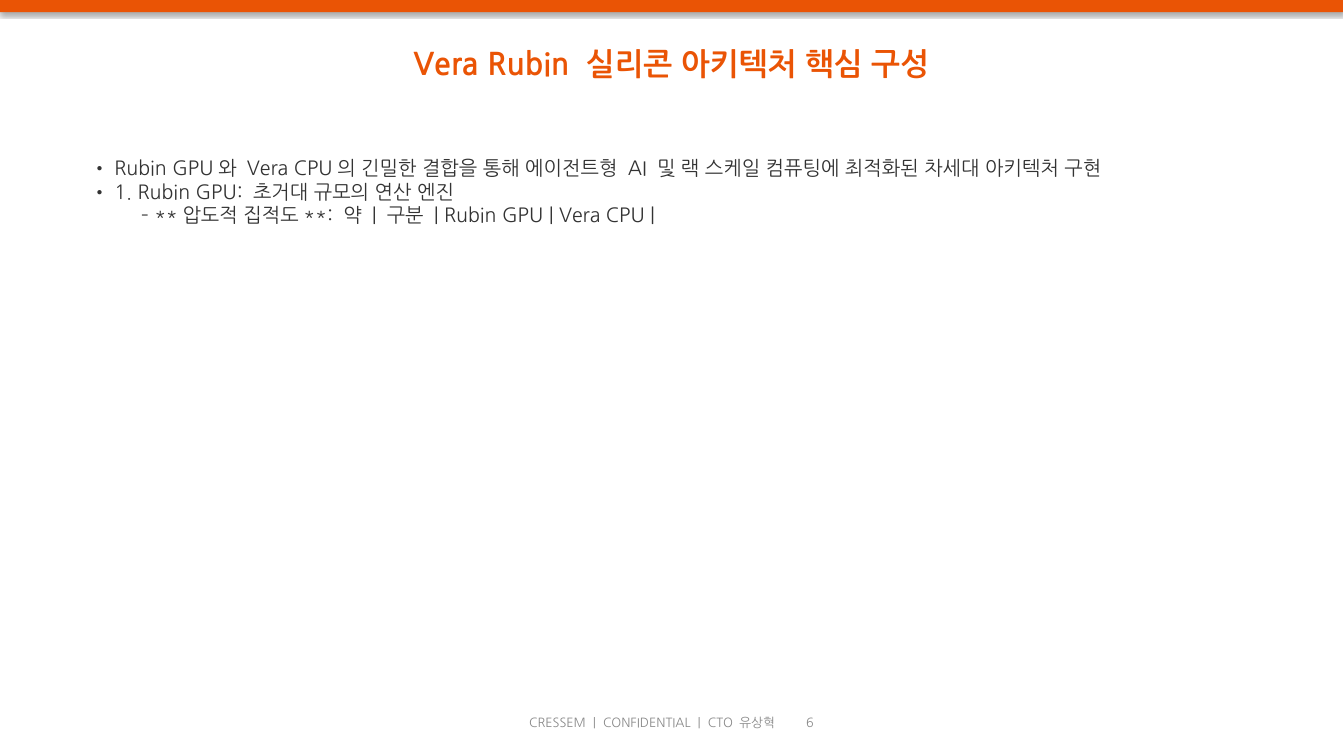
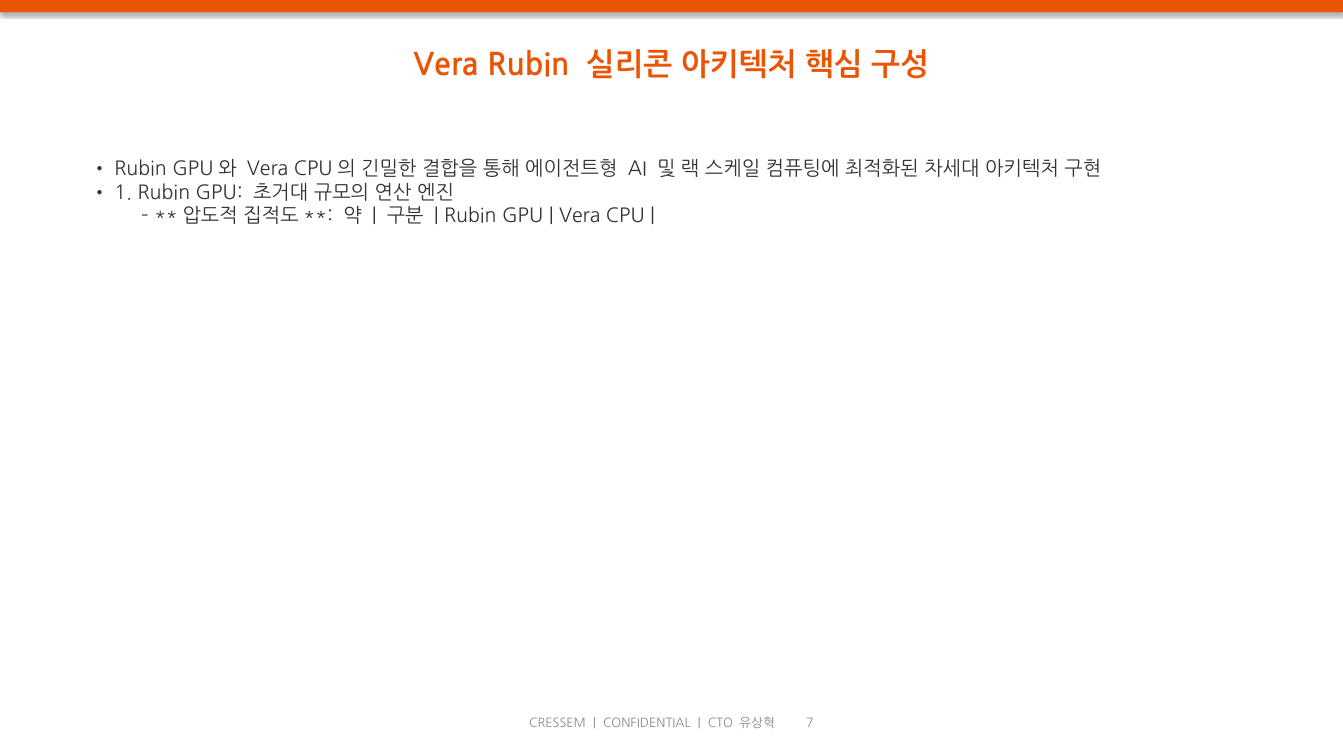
6: 6 -> 7
